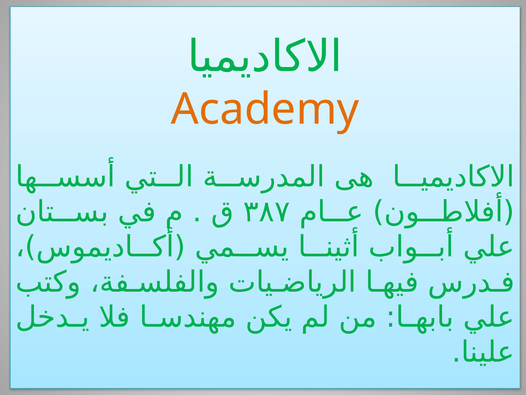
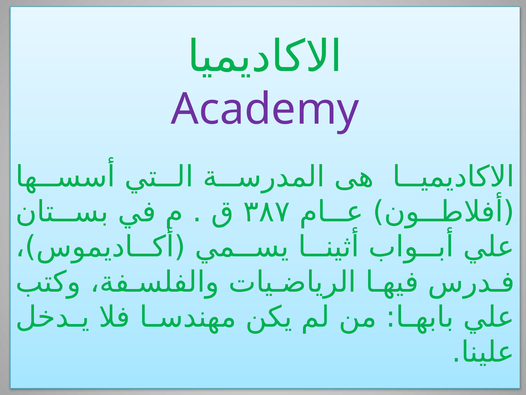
Academy colour: orange -> purple
